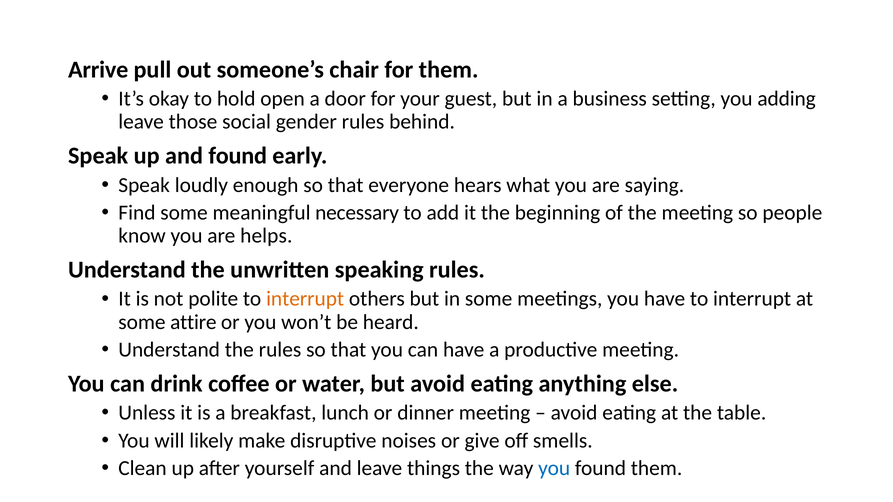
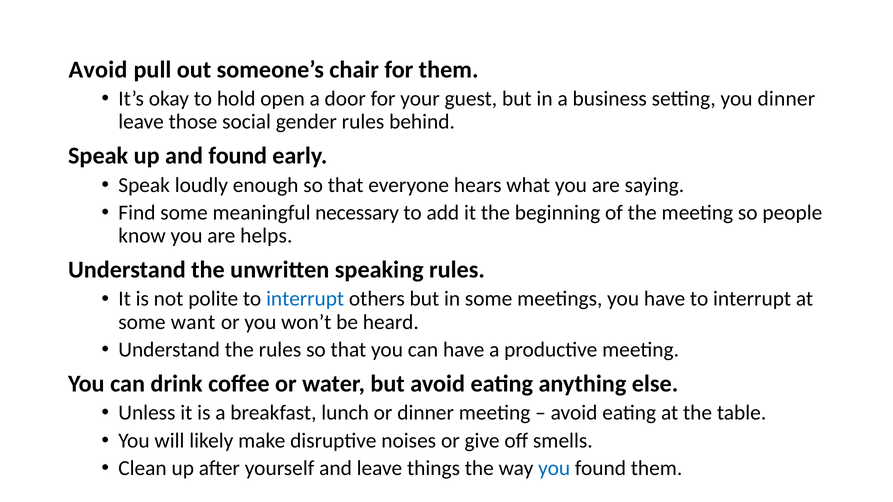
Arrive at (98, 70): Arrive -> Avoid
you adding: adding -> dinner
interrupt at (305, 299) colour: orange -> blue
attire: attire -> want
